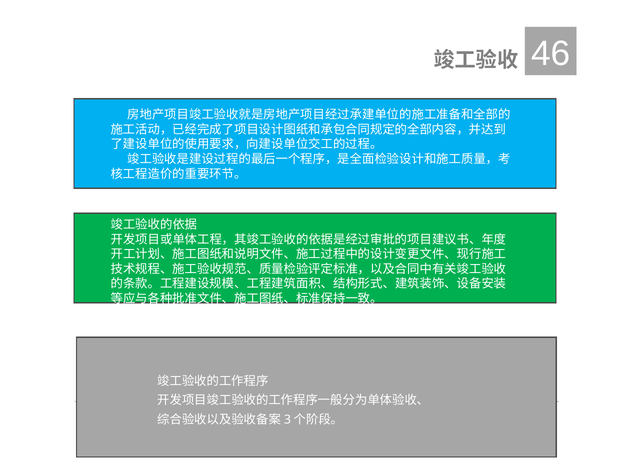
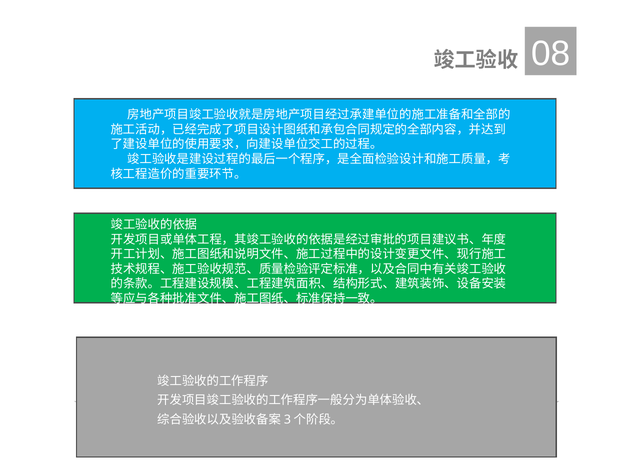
46: 46 -> 08
